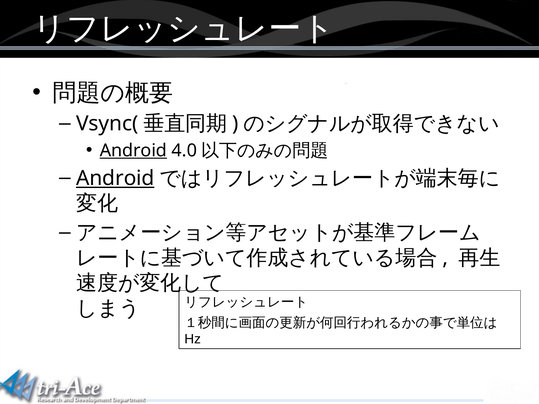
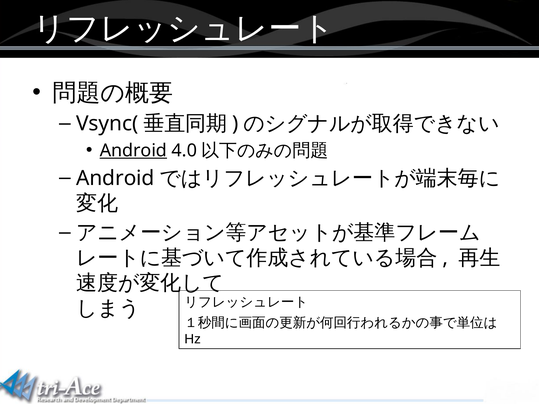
Android at (115, 178) underline: present -> none
